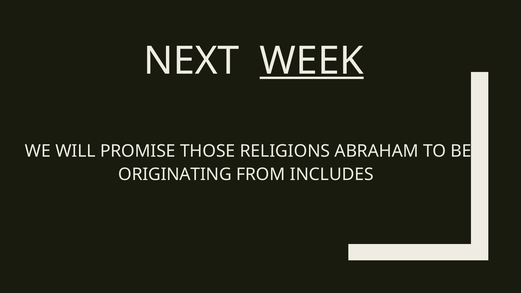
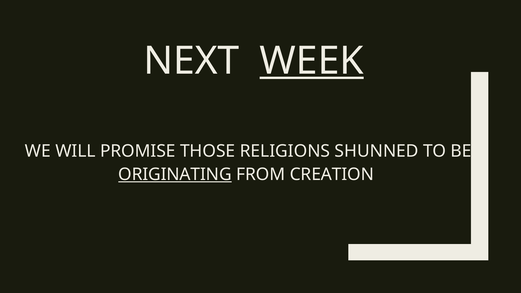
ABRAHAM: ABRAHAM -> SHUNNED
ORIGINATING underline: none -> present
INCLUDES: INCLUDES -> CREATION
